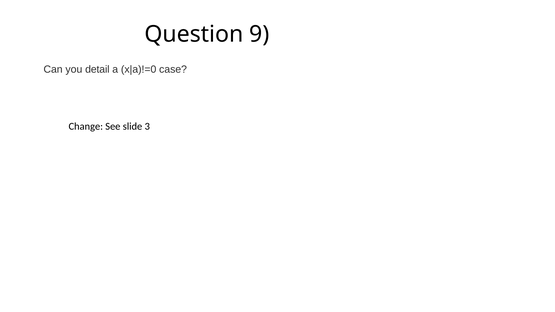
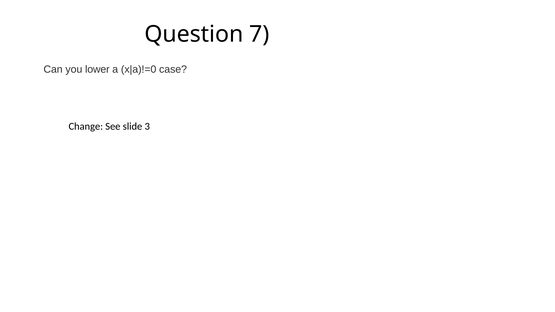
9: 9 -> 7
detail: detail -> lower
